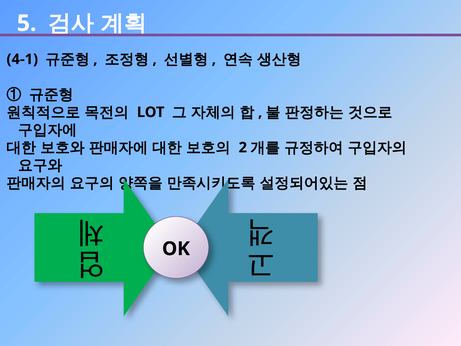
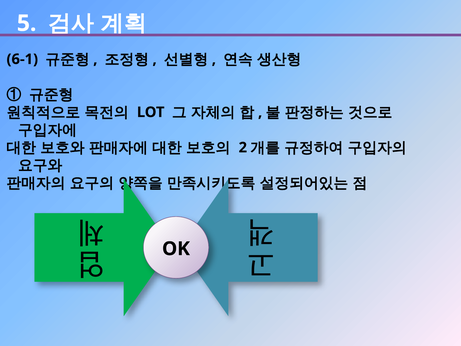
4-1: 4-1 -> 6-1
